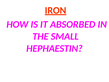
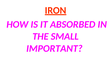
HEPHAESTIN: HEPHAESTIN -> IMPORTANT
